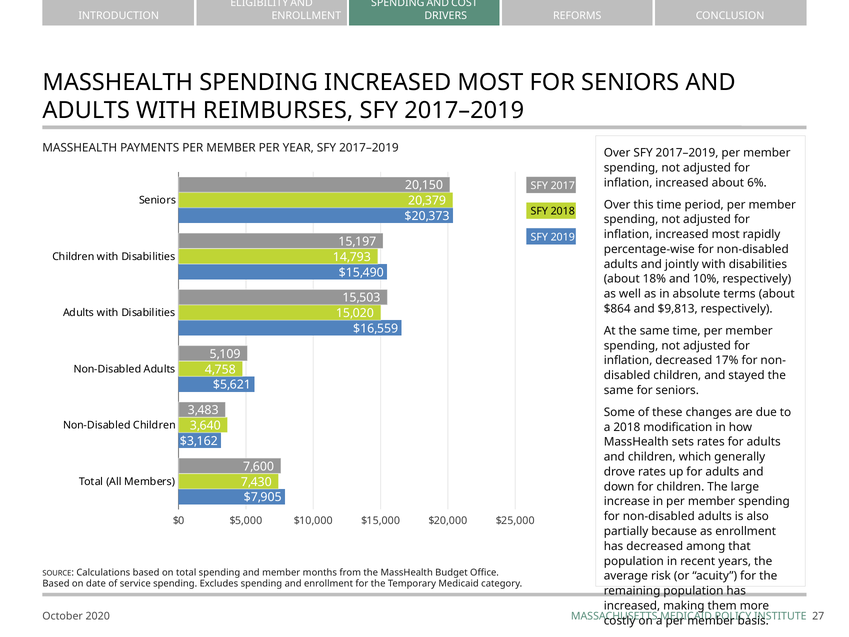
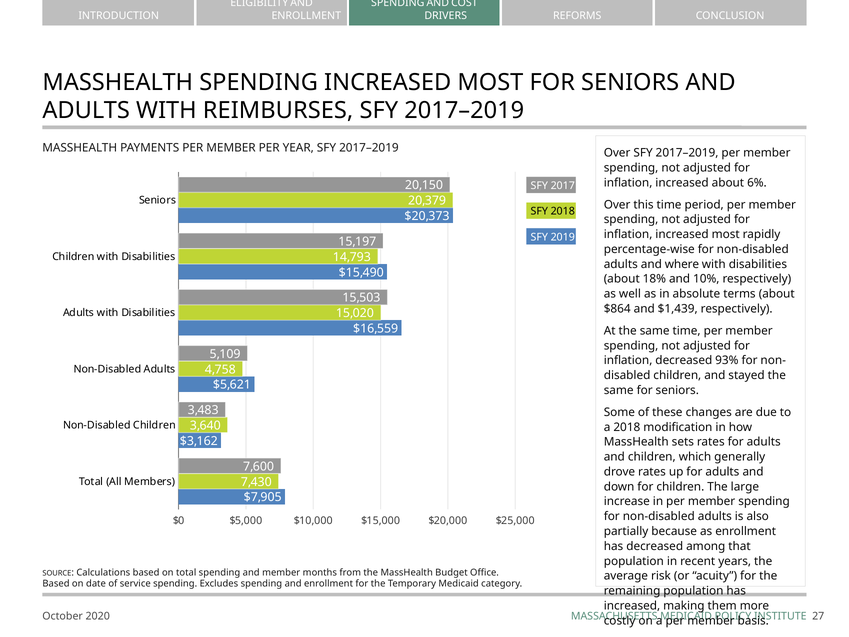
jointly: jointly -> where
$9,813: $9,813 -> $1,439
17%: 17% -> 93%
